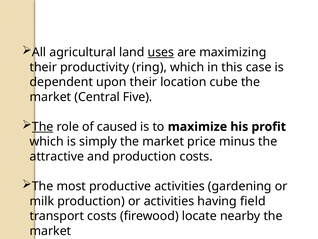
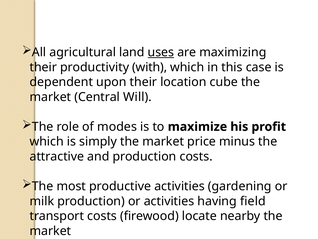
ring: ring -> with
Five: Five -> Will
The at (43, 126) underline: present -> none
caused: caused -> modes
